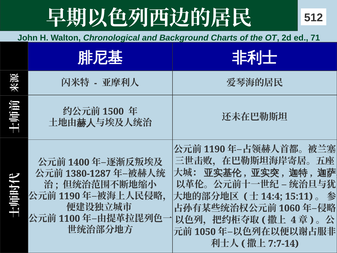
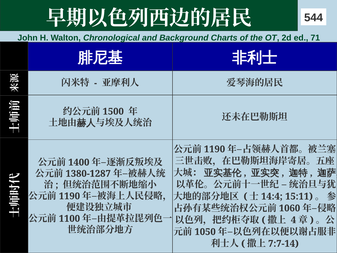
512: 512 -> 544
